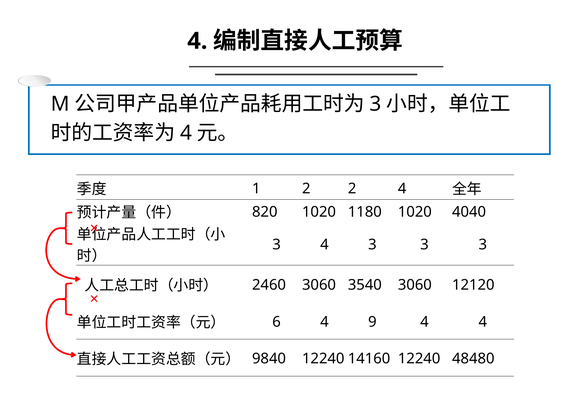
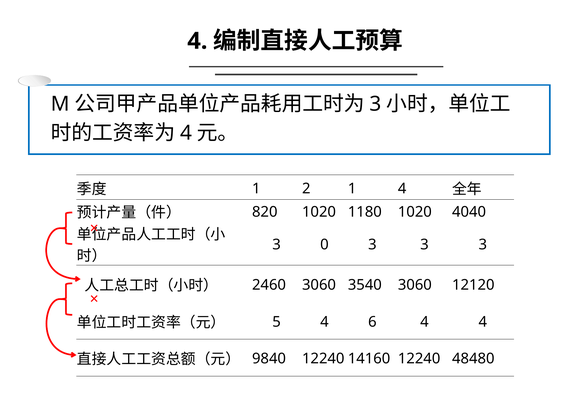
2 2: 2 -> 1
3 4: 4 -> 0
6: 6 -> 5
9: 9 -> 6
